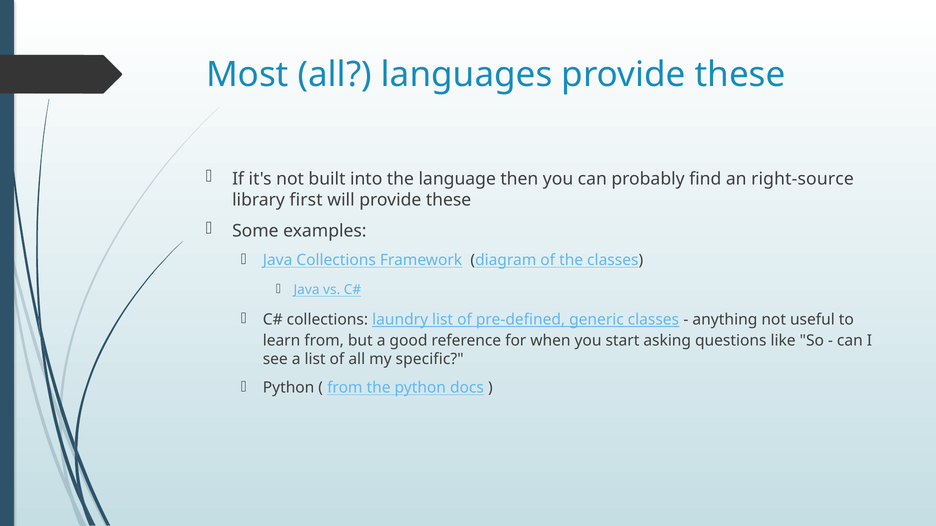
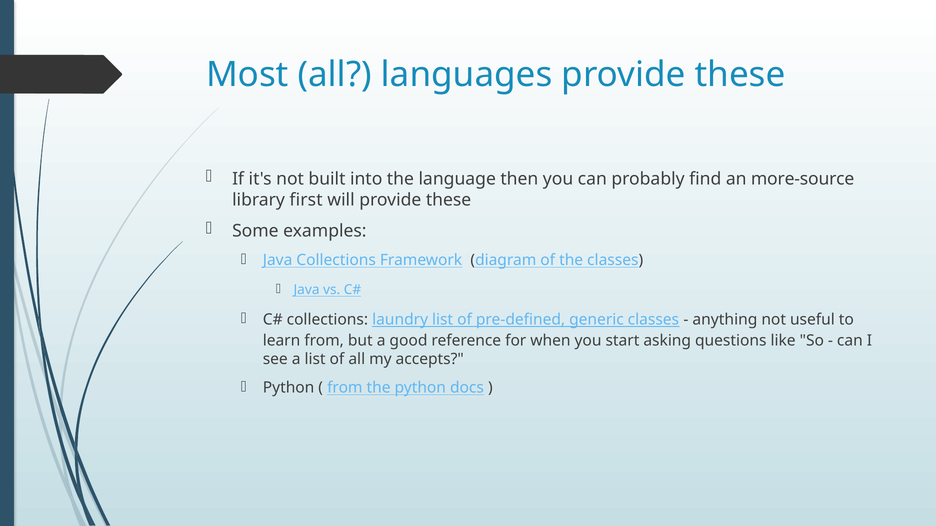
right-source: right-source -> more-source
specific: specific -> accepts
